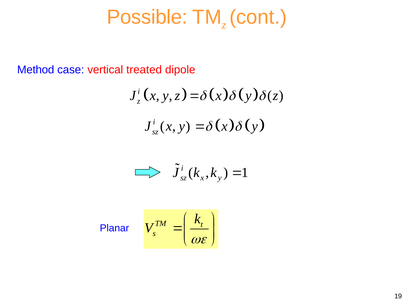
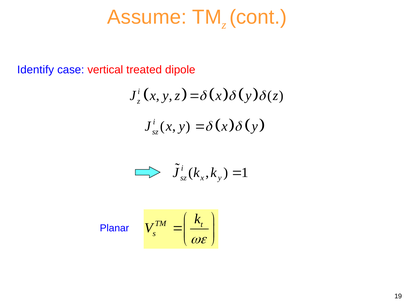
Possible: Possible -> Assume
Method: Method -> Identify
